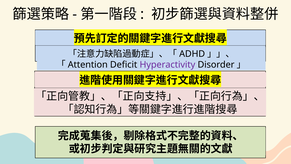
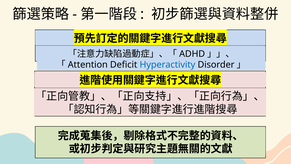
Hyperactivity colour: purple -> blue
